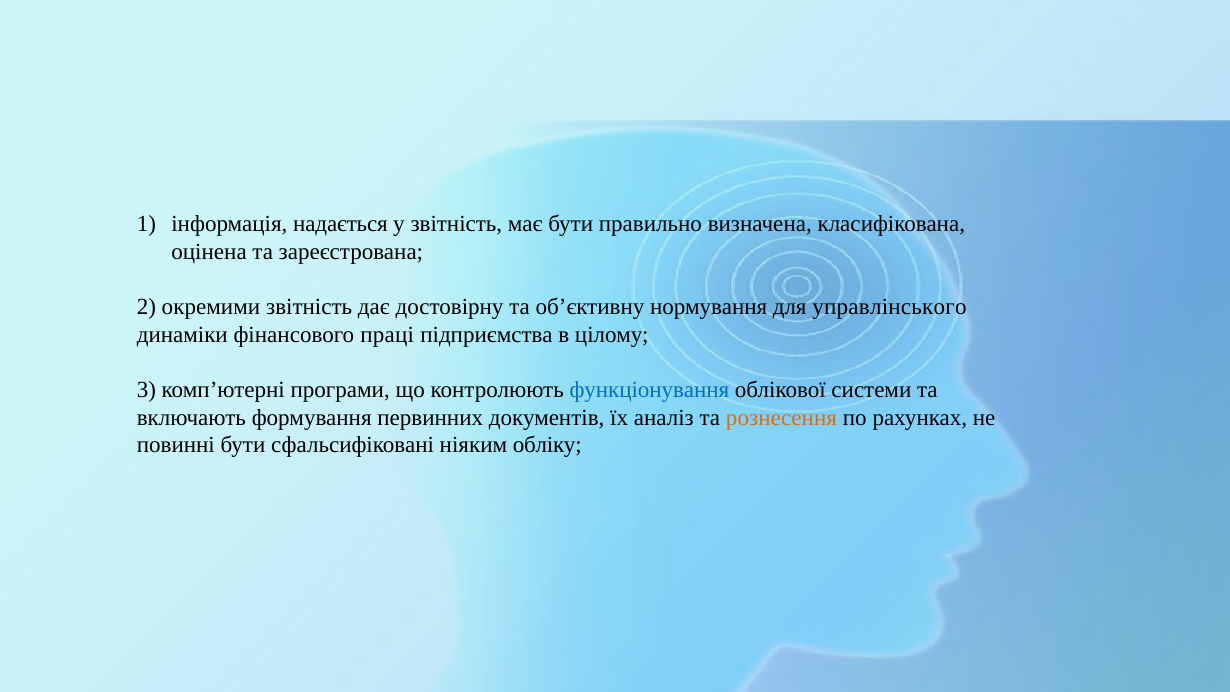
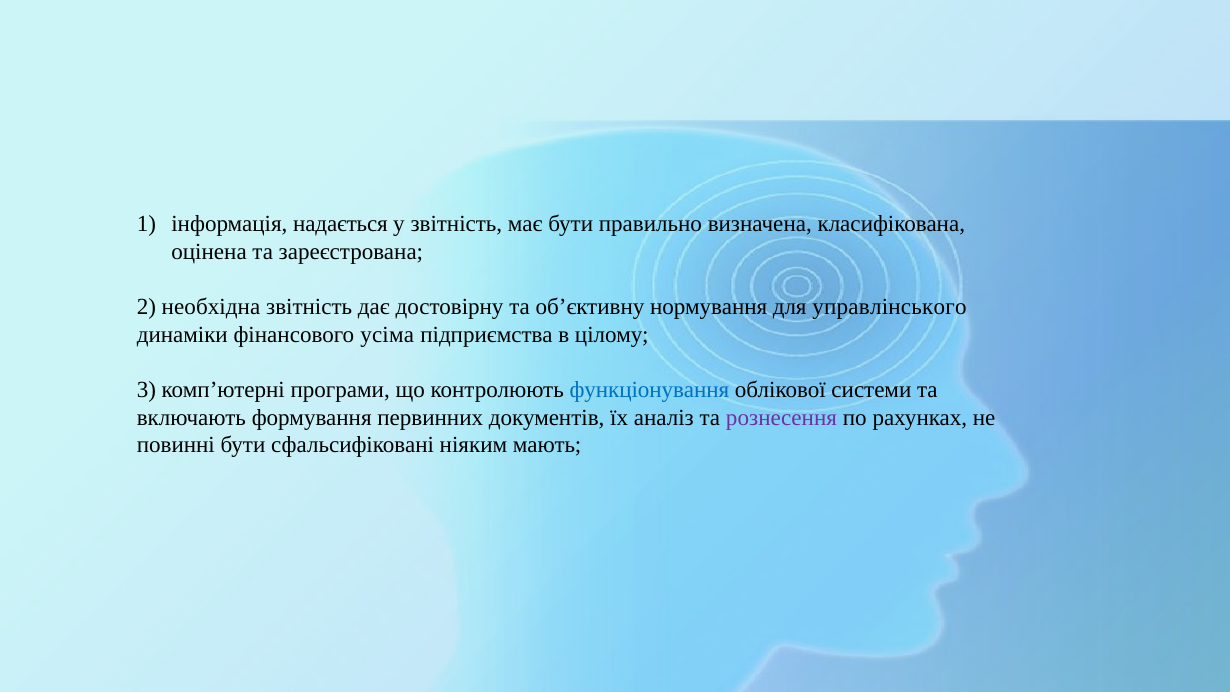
окремими: окремими -> необхідна
праці: праці -> усіма
рознесення colour: orange -> purple
обліку: обліку -> мають
